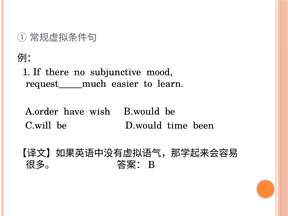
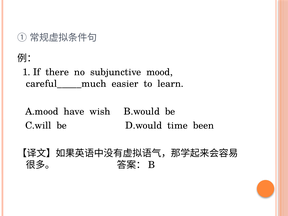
request_____much: request_____much -> careful_____much
A.order: A.order -> A.mood
